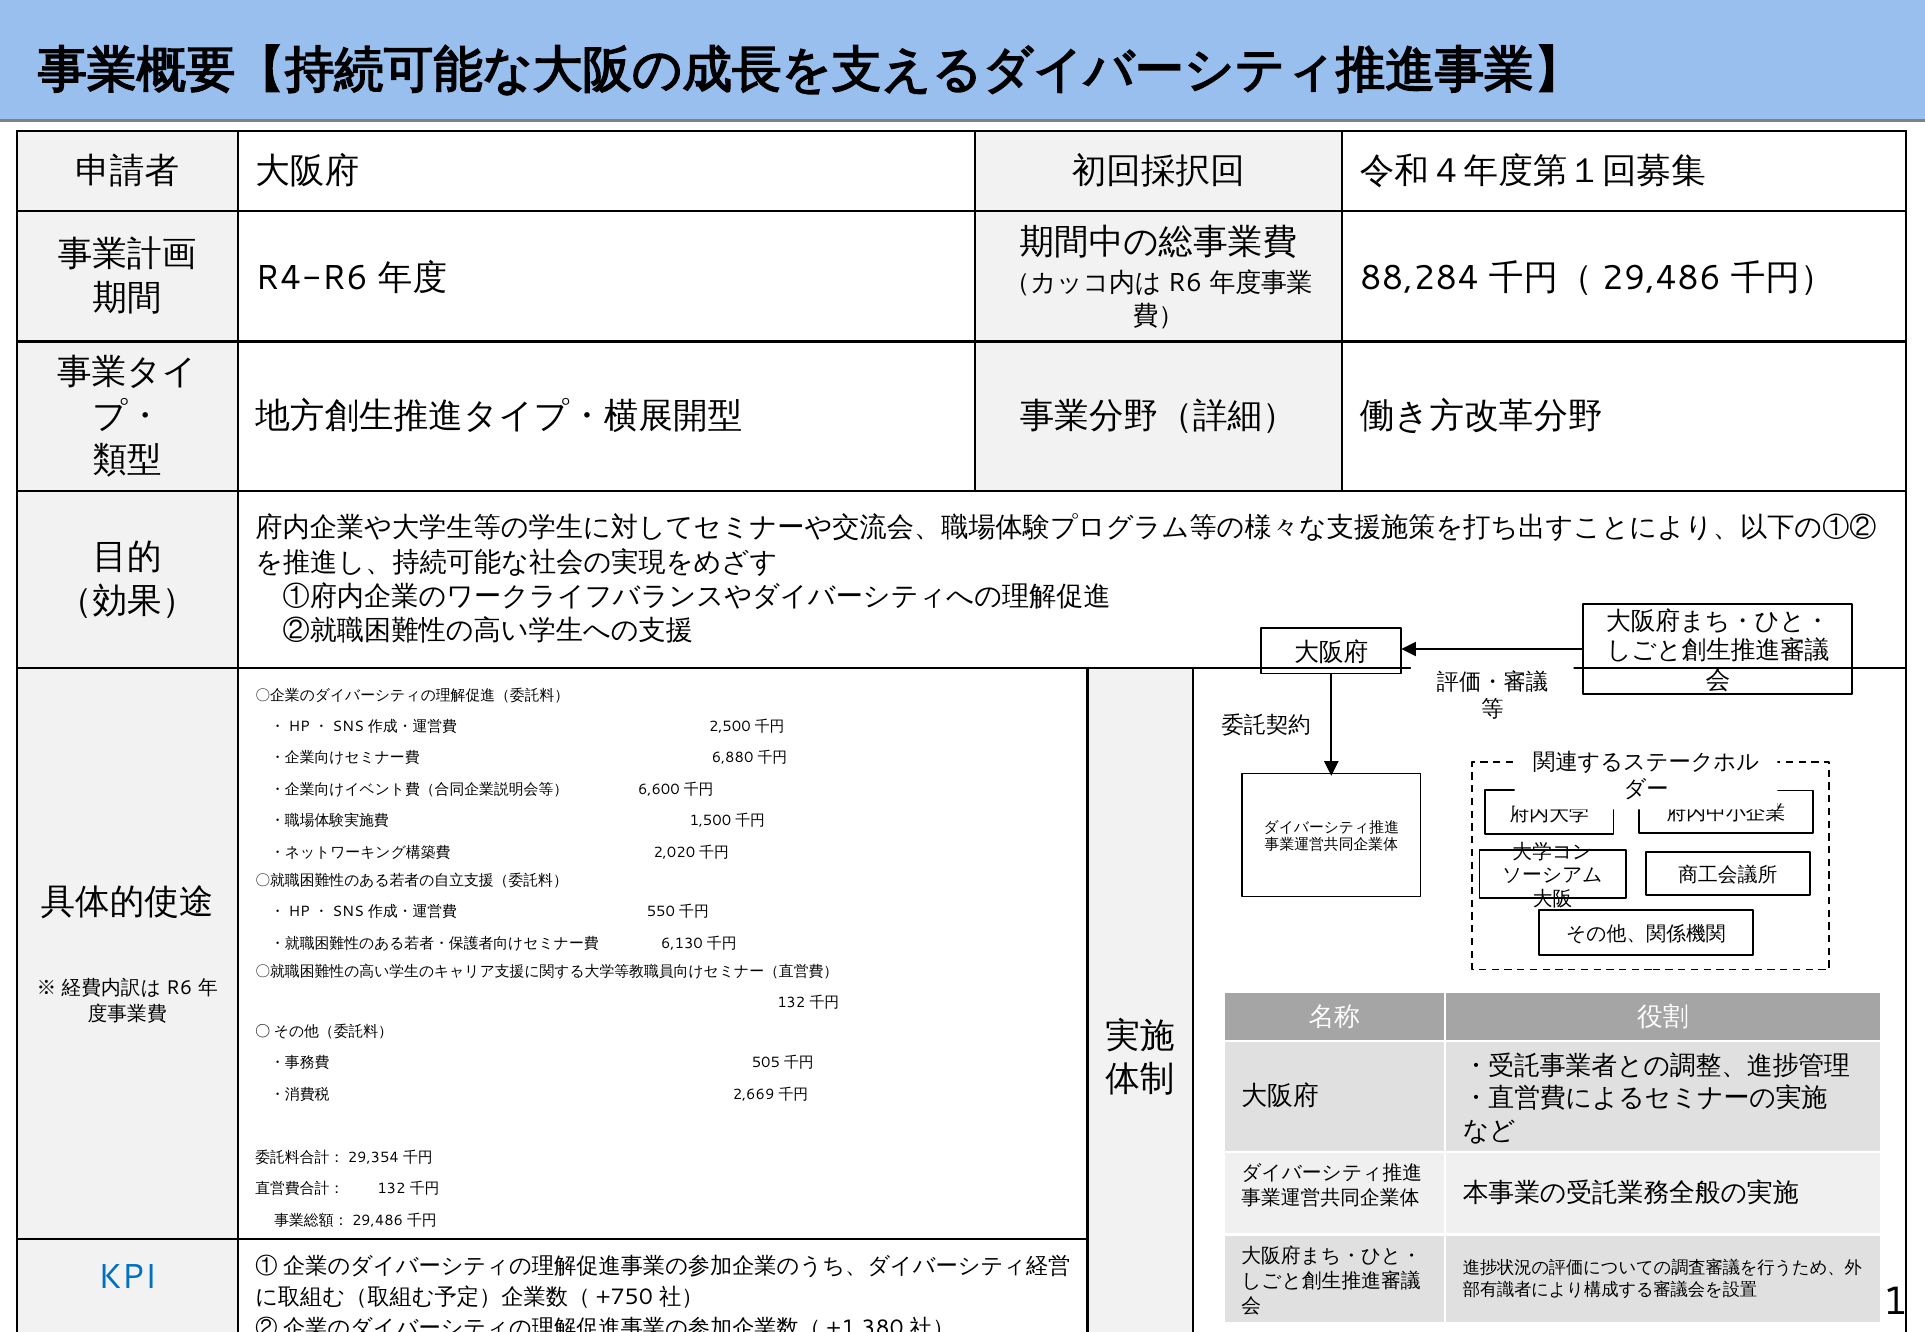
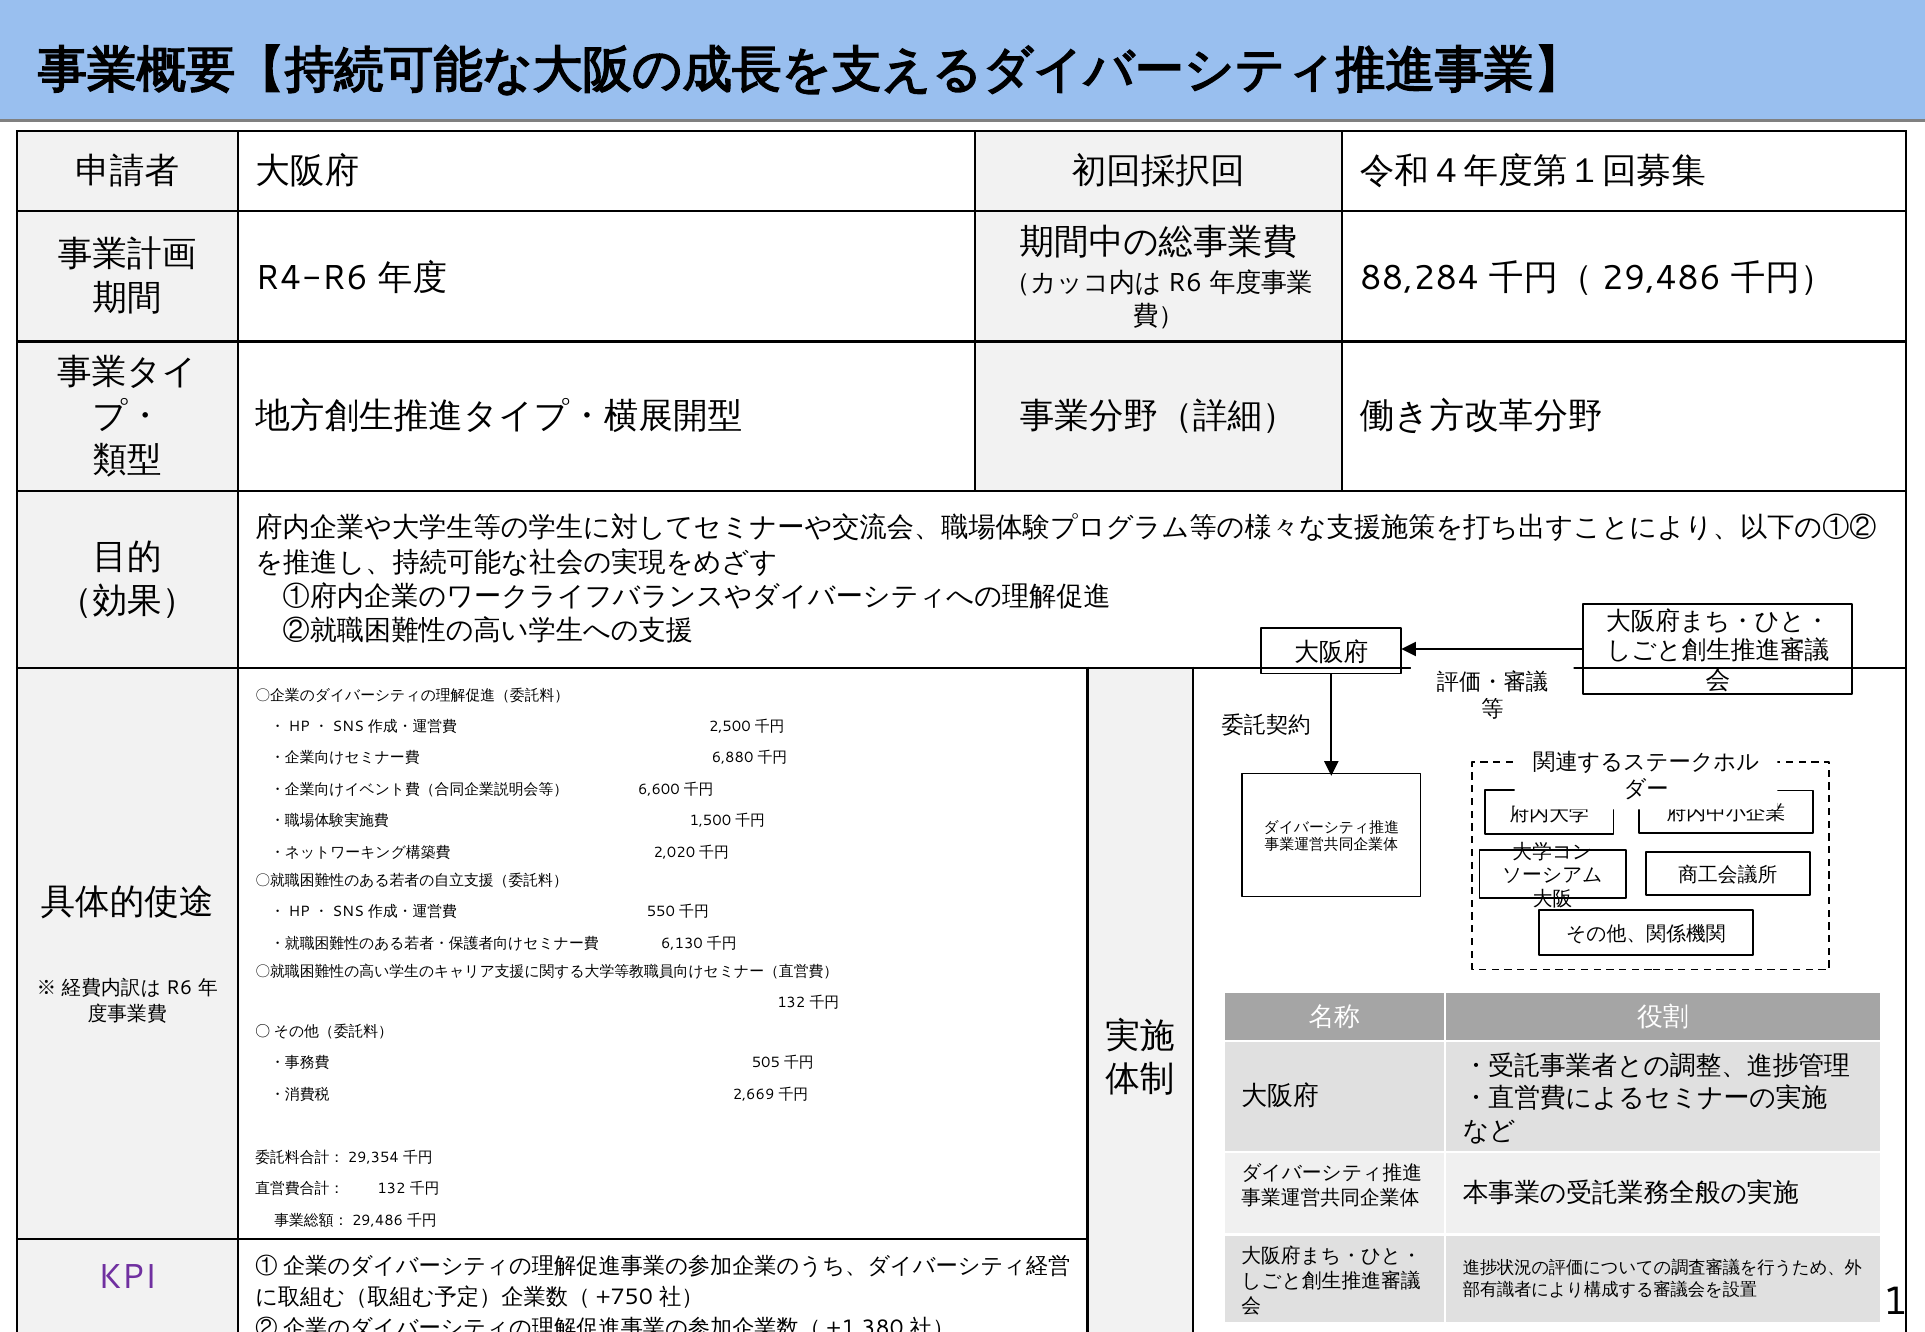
KPI at (127, 1278) colour: blue -> purple
